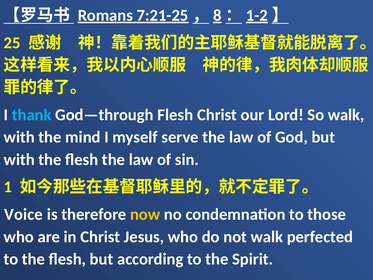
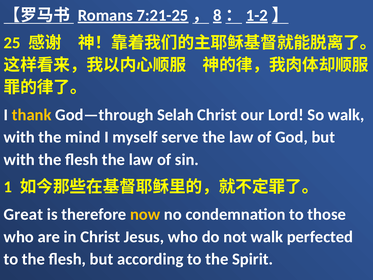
thank colour: light blue -> yellow
God—through Flesh: Flesh -> Selah
Voice: Voice -> Great
